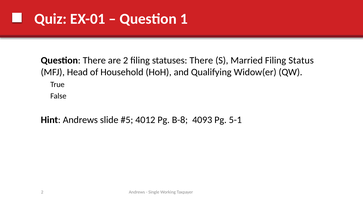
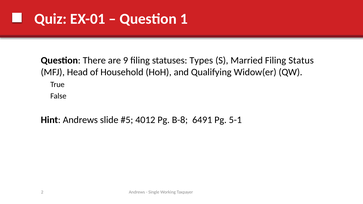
are 2: 2 -> 9
statuses There: There -> Types
4093: 4093 -> 6491
